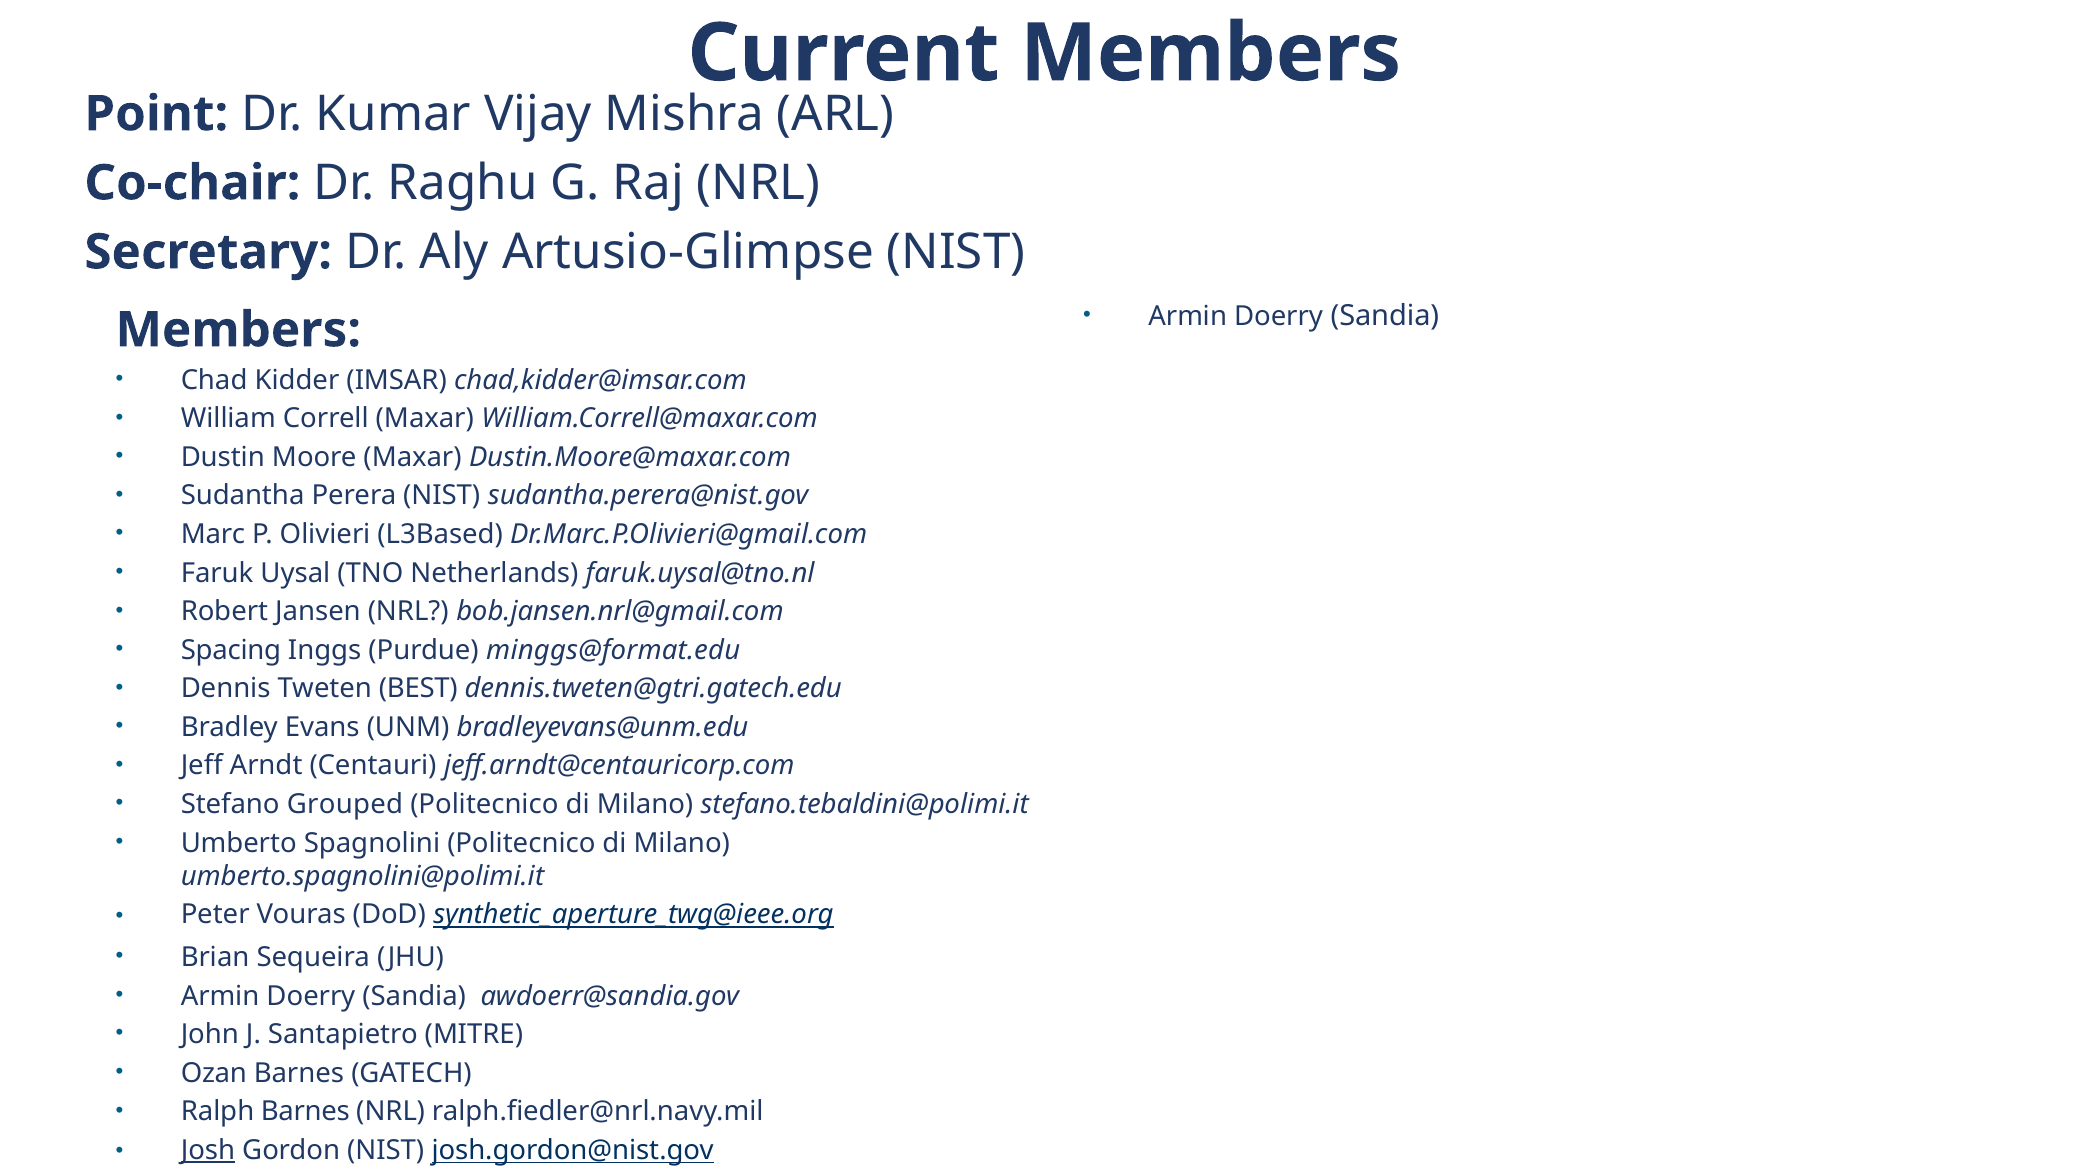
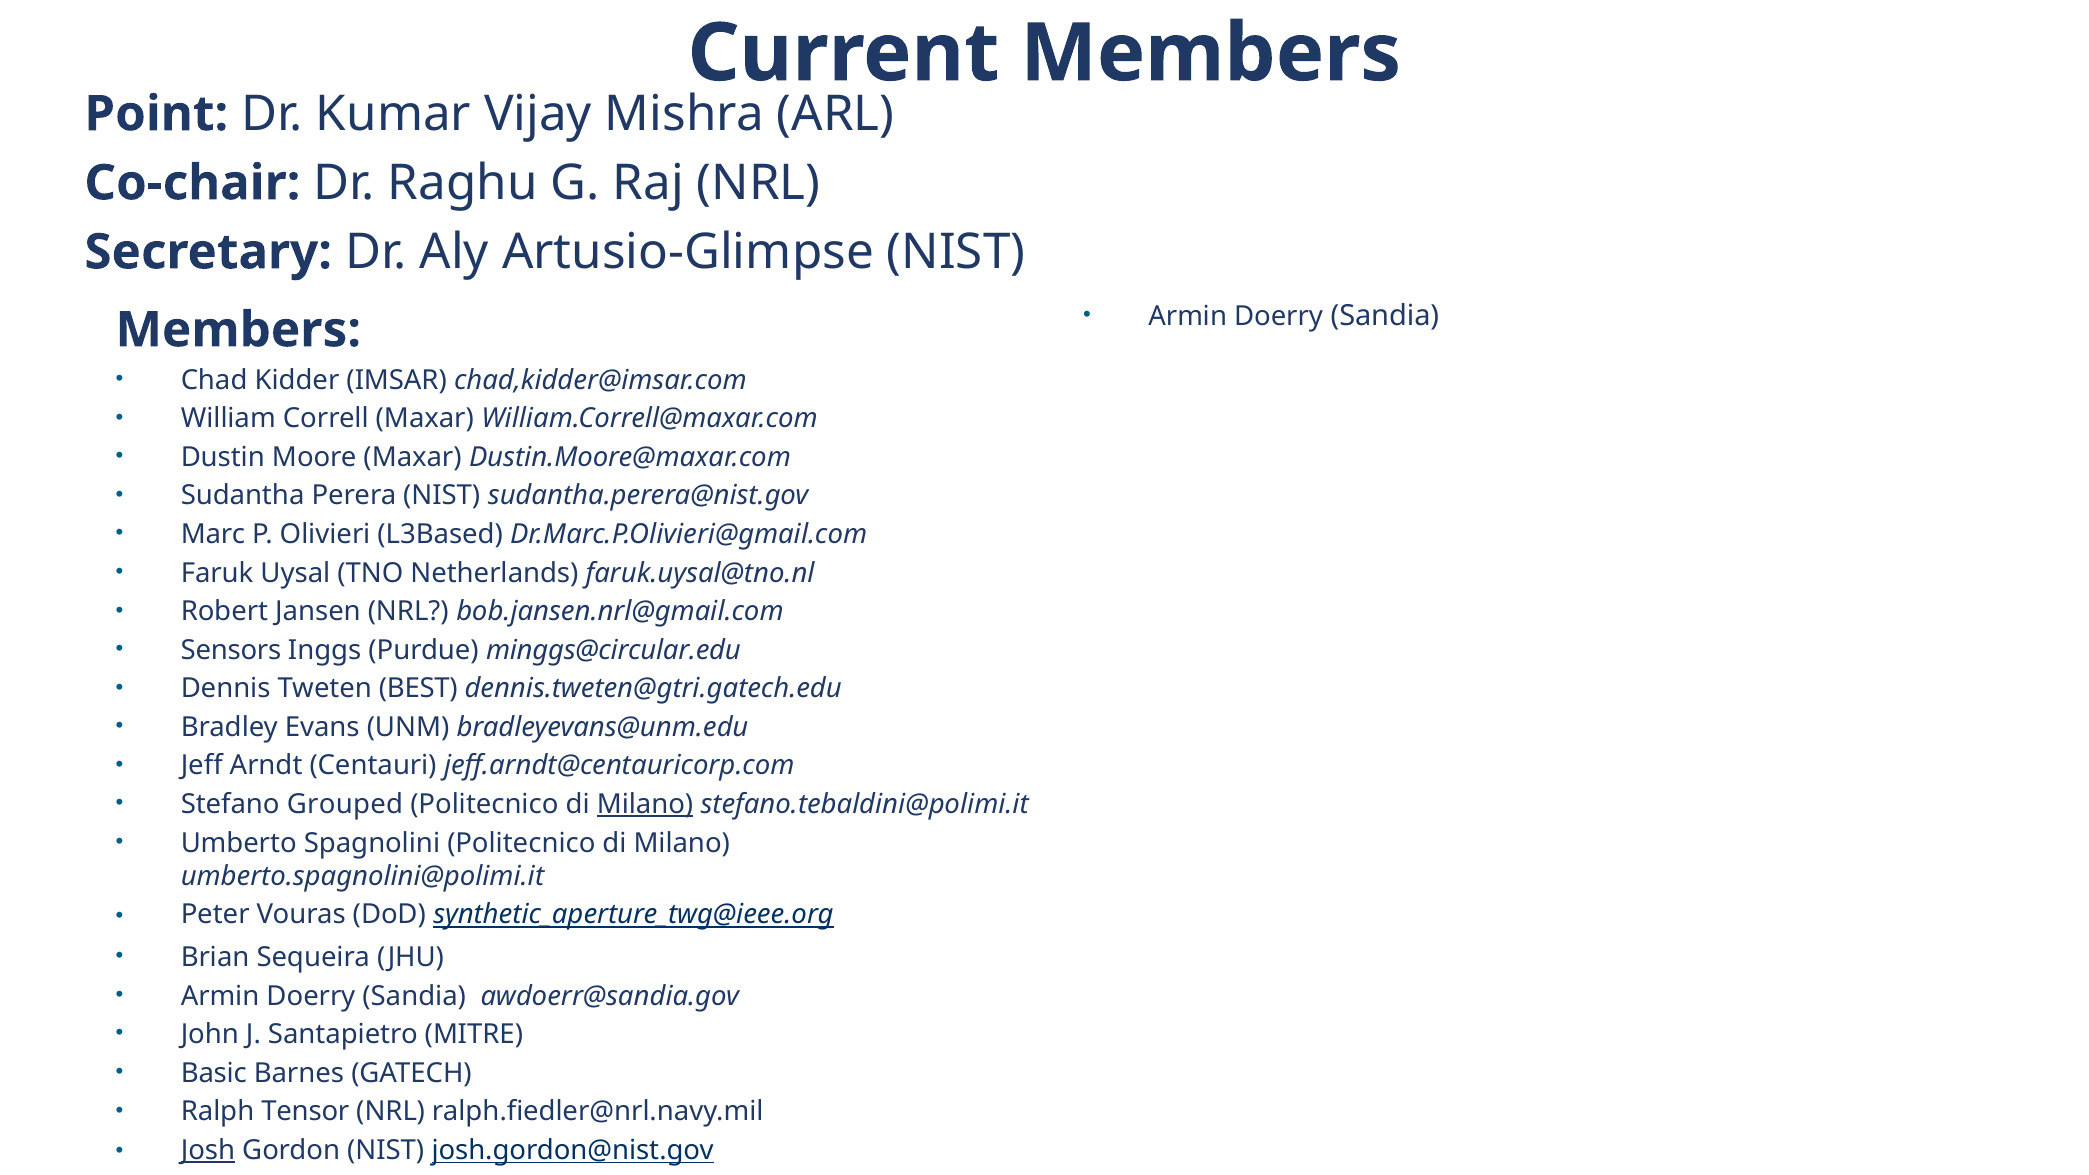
Spacing: Spacing -> Sensors
minggs@format.edu: minggs@format.edu -> minggs@circular.edu
Milano at (645, 804) underline: none -> present
Ozan: Ozan -> Basic
Ralph Barnes: Barnes -> Tensor
